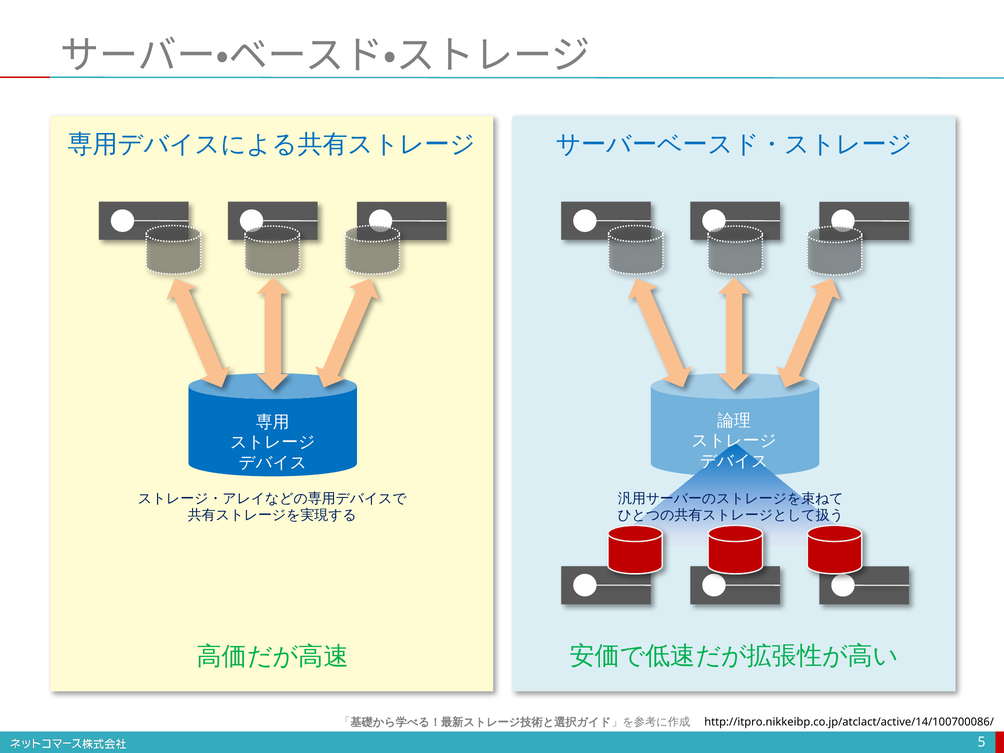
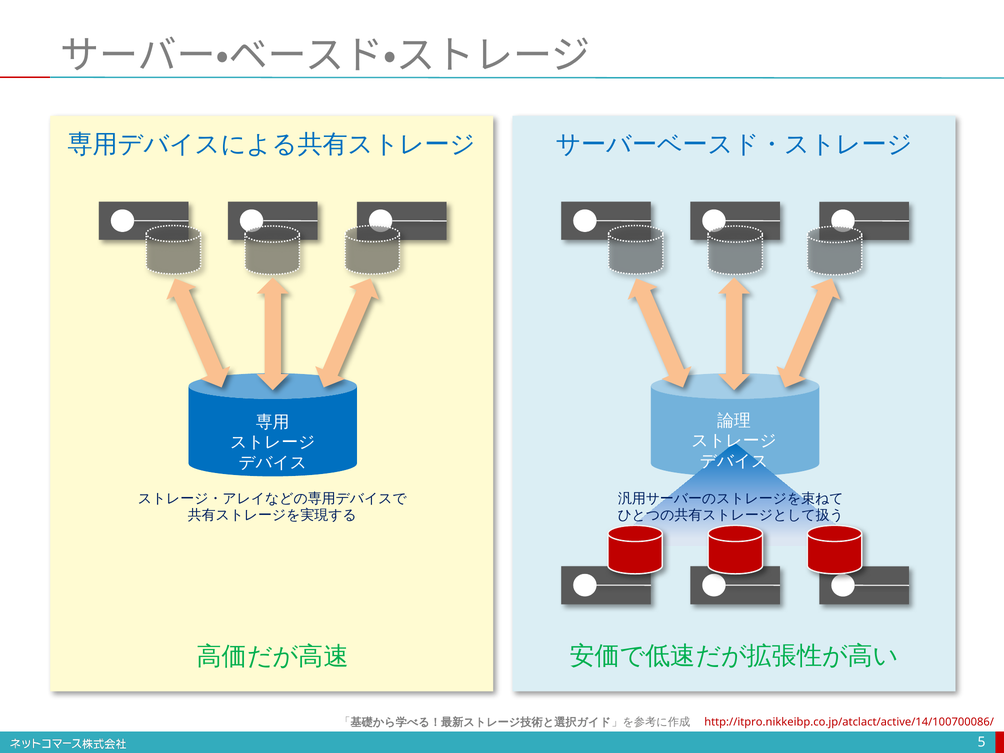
http://itpro.nikkeibp.co.jp/atclact/active/14/100700086/ colour: black -> red
